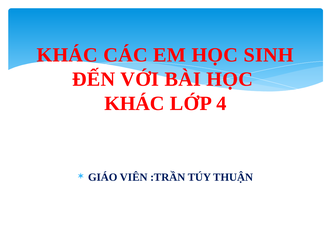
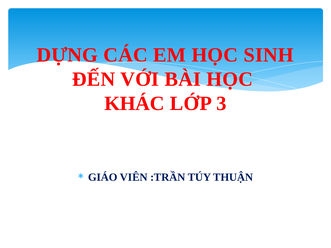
KHÁC at (67, 55): KHÁC -> DỰNG
4: 4 -> 3
